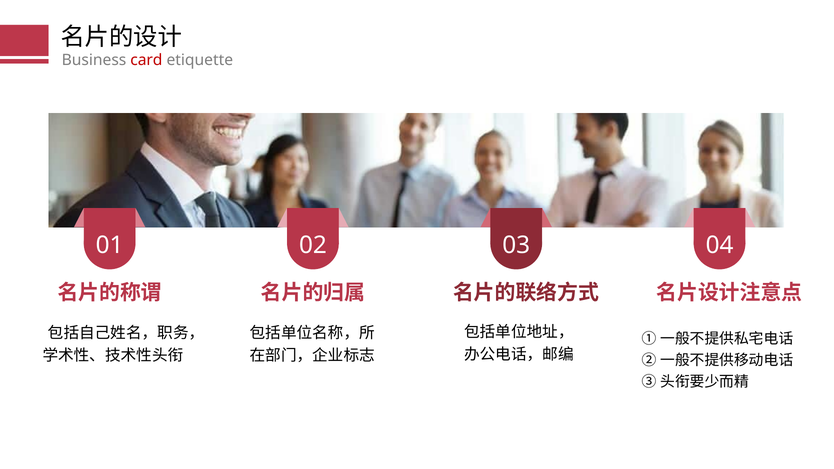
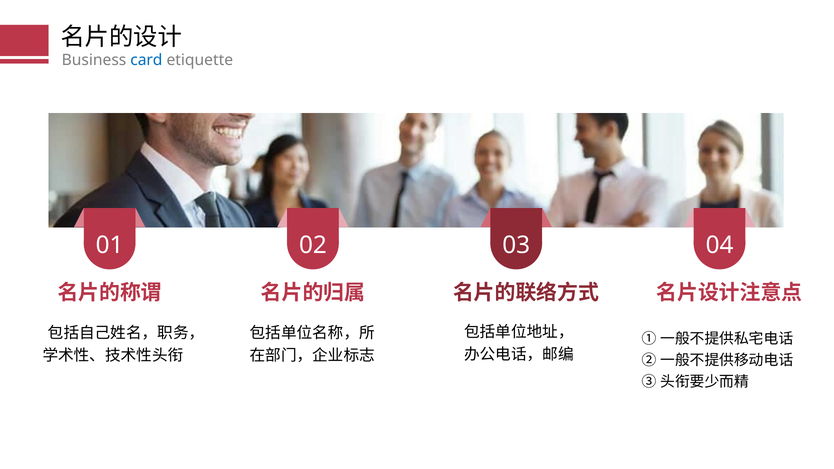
card colour: red -> blue
